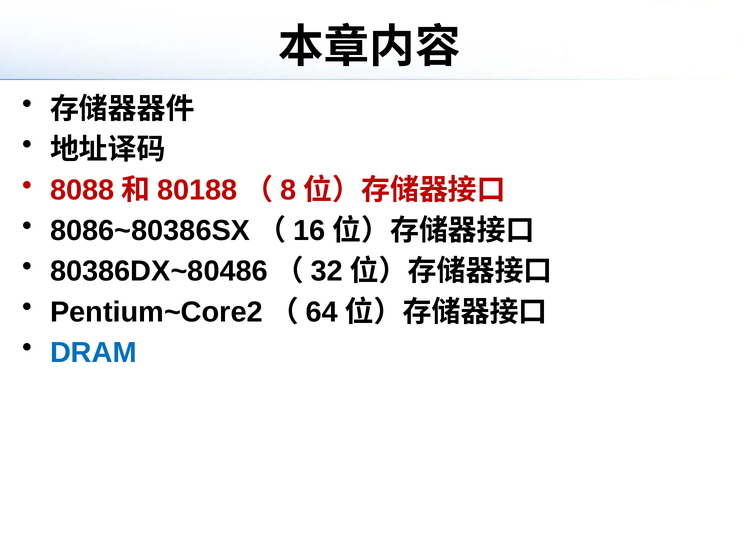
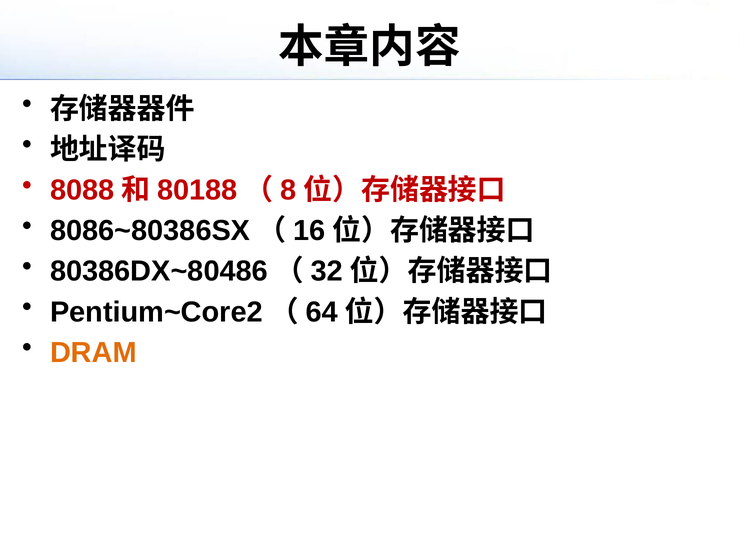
DRAM colour: blue -> orange
